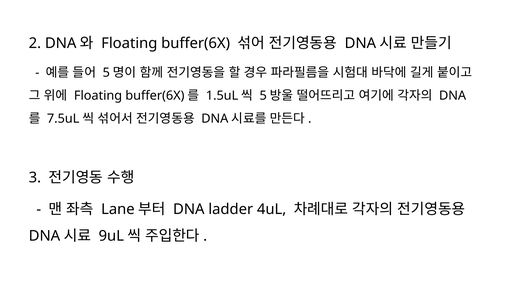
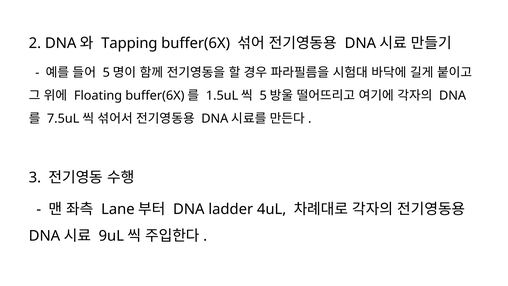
Floating at (129, 43): Floating -> Tapping
